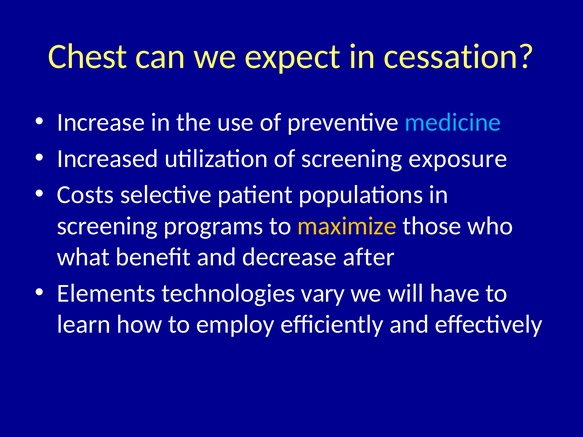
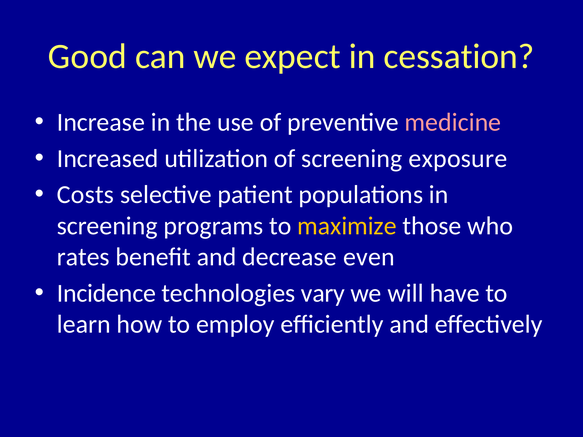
Chest: Chest -> Good
medicine colour: light blue -> pink
what: what -> rates
after: after -> even
Elements: Elements -> Incidence
